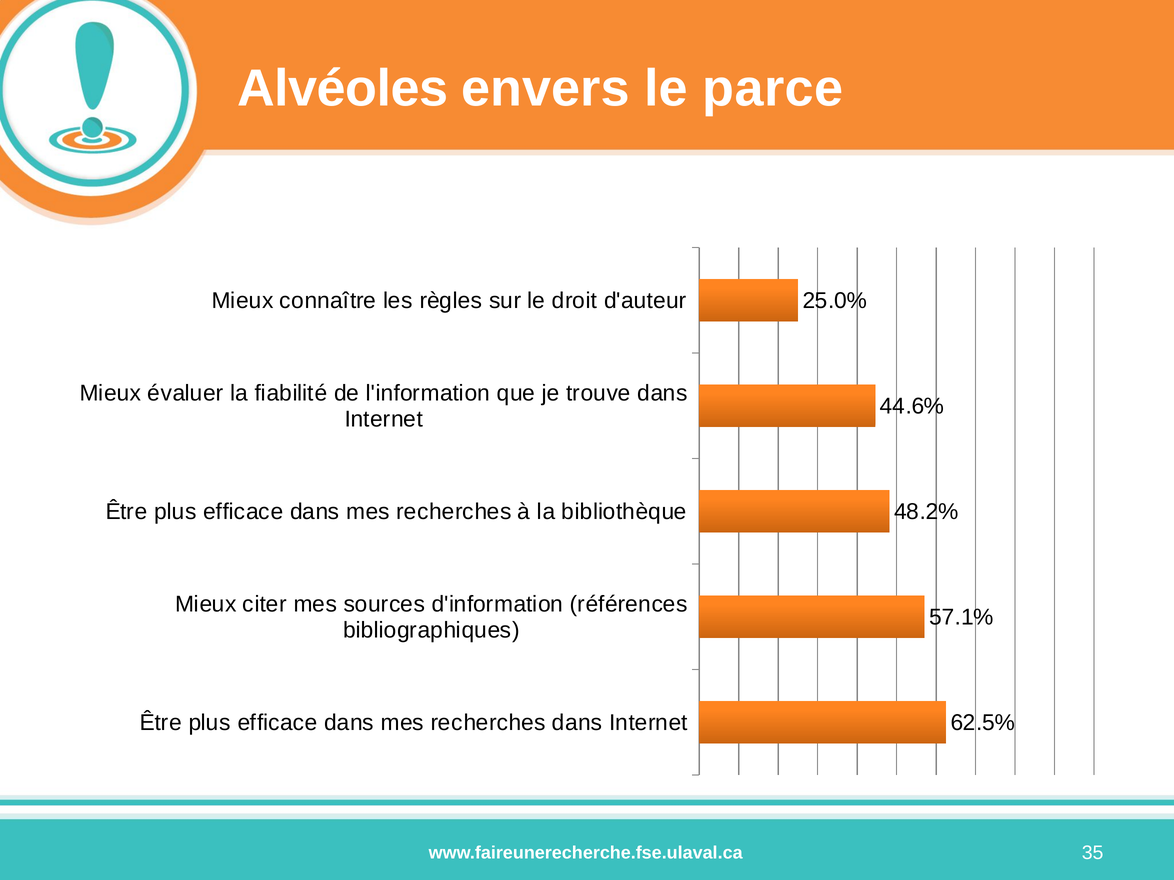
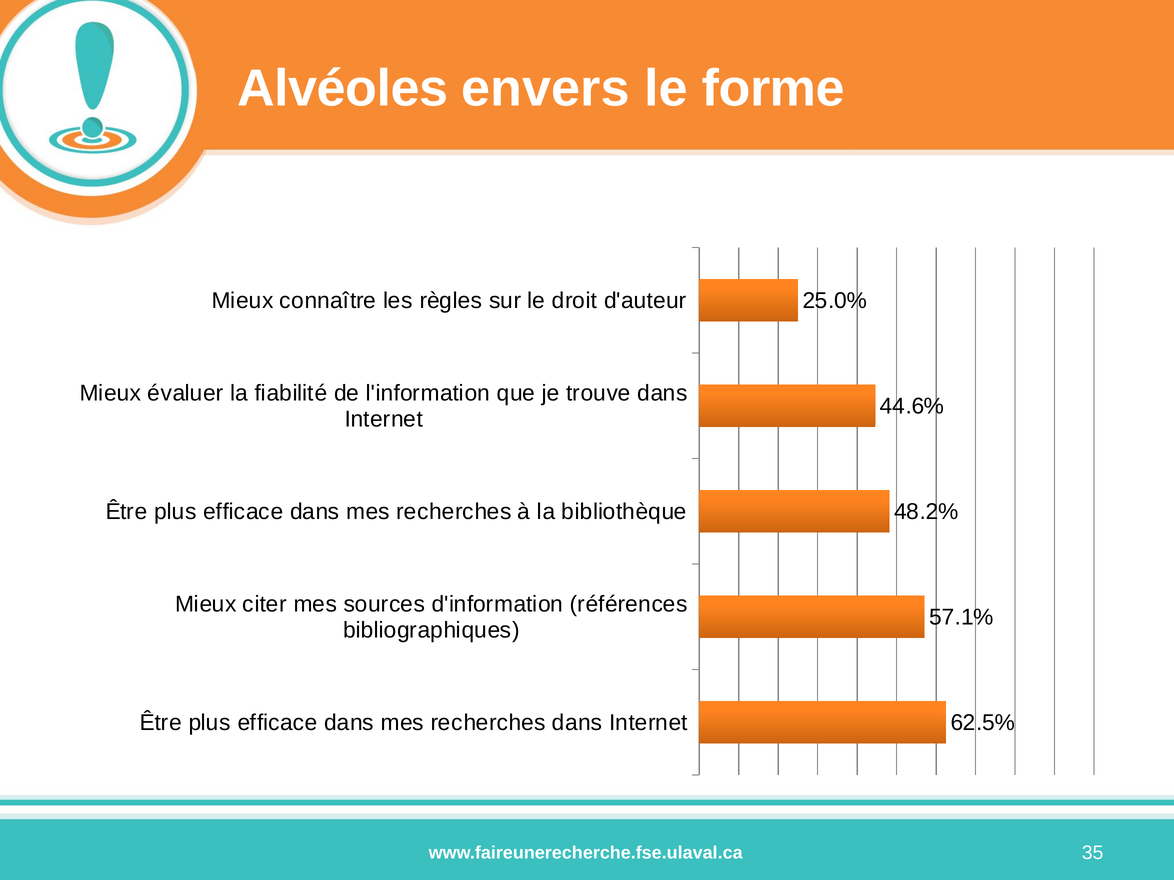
parce: parce -> forme
